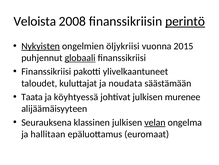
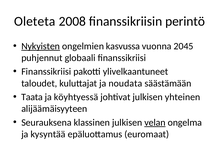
Veloista: Veloista -> Oleteta
perintö underline: present -> none
öljykriisi: öljykriisi -> kasvussa
2015: 2015 -> 2045
globaali underline: present -> none
murenee: murenee -> yhteinen
hallitaan: hallitaan -> kysyntää
